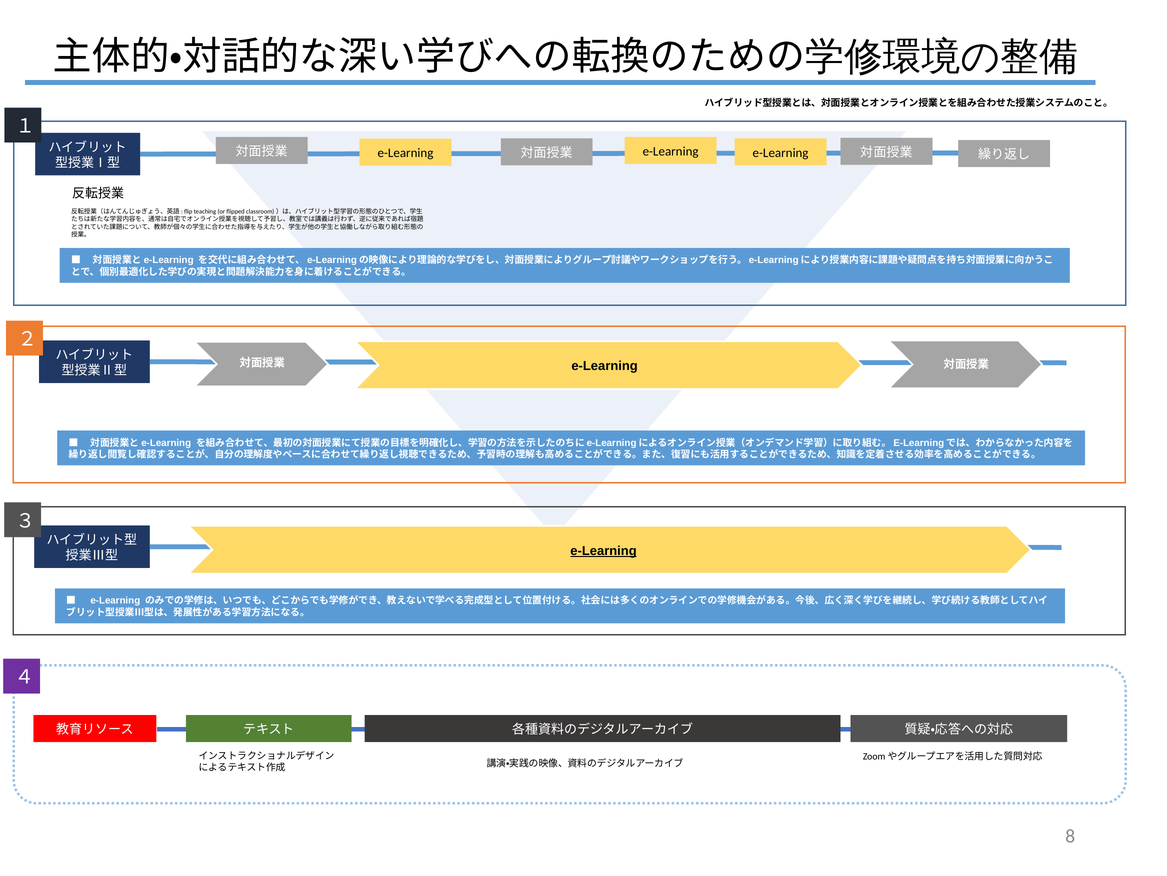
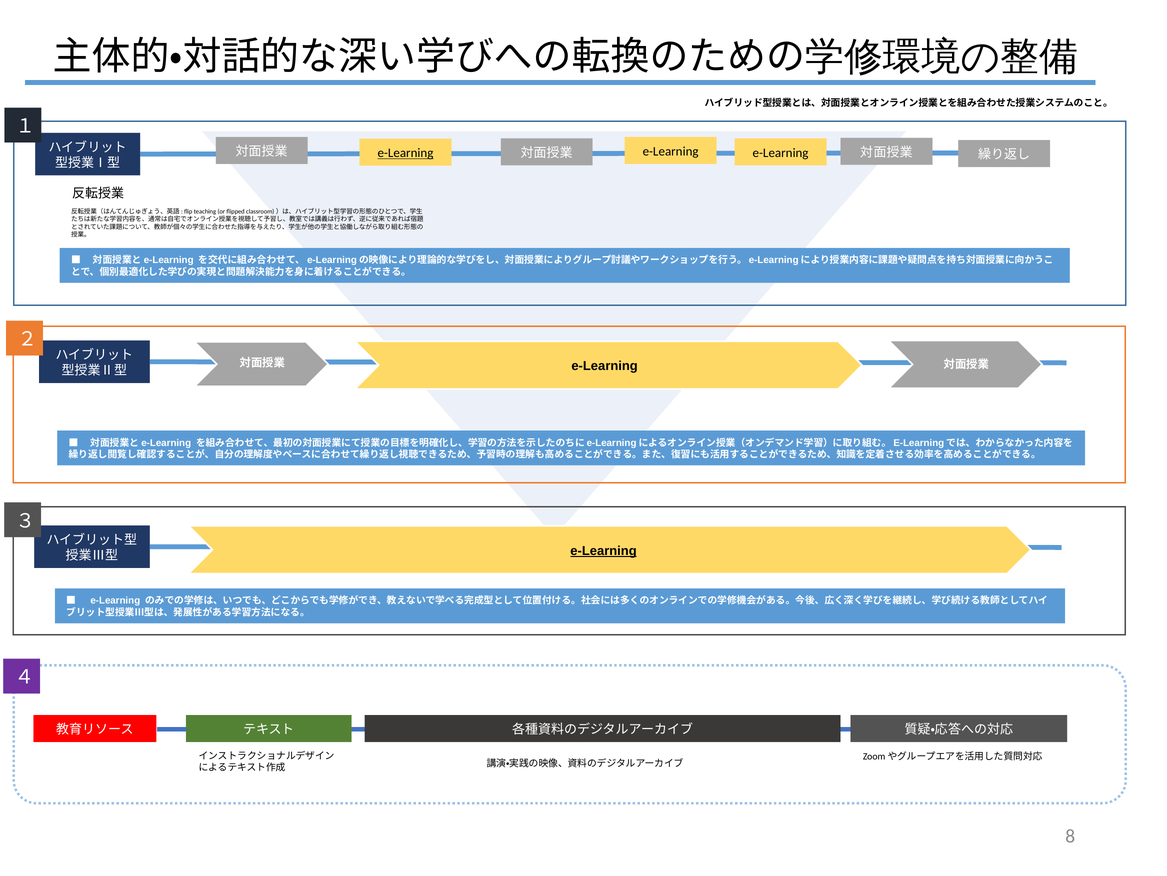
e-Learning at (405, 153) underline: none -> present
